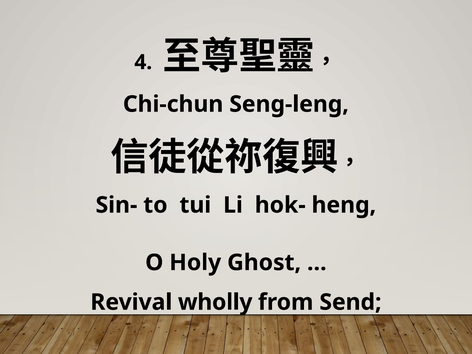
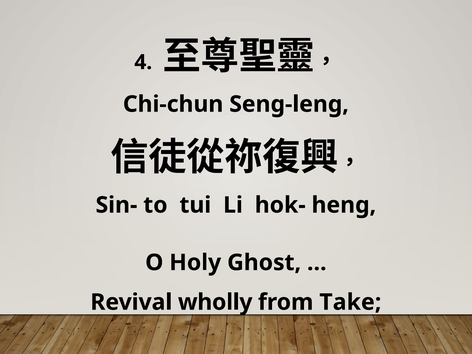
Send: Send -> Take
